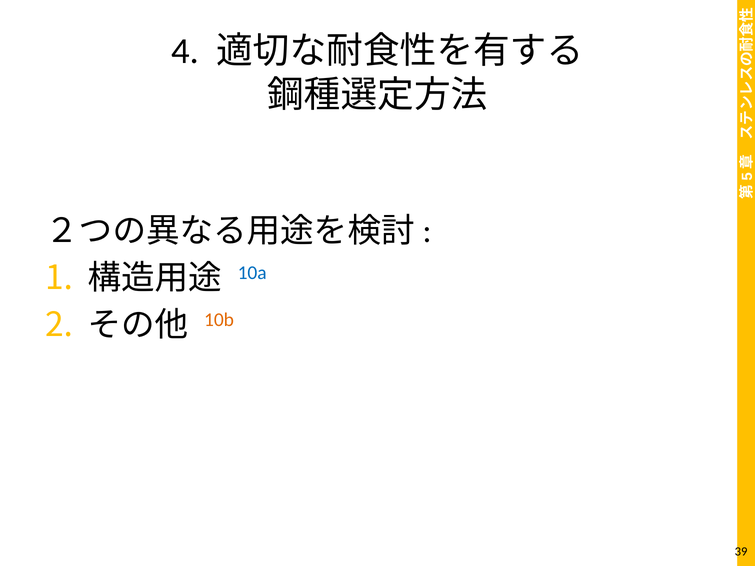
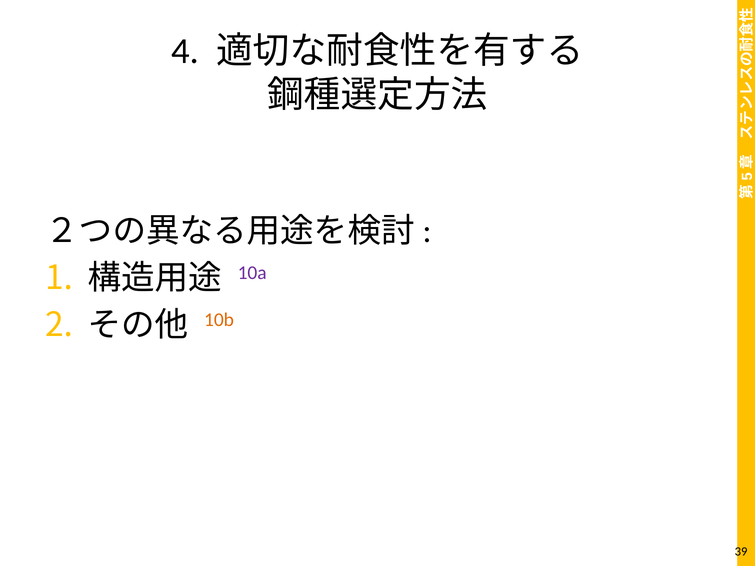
10a colour: blue -> purple
